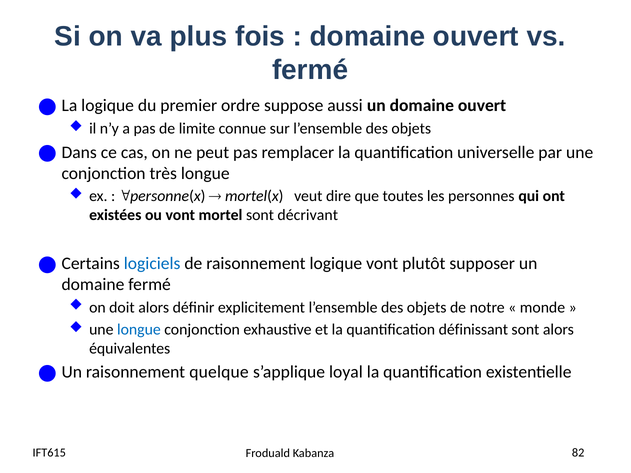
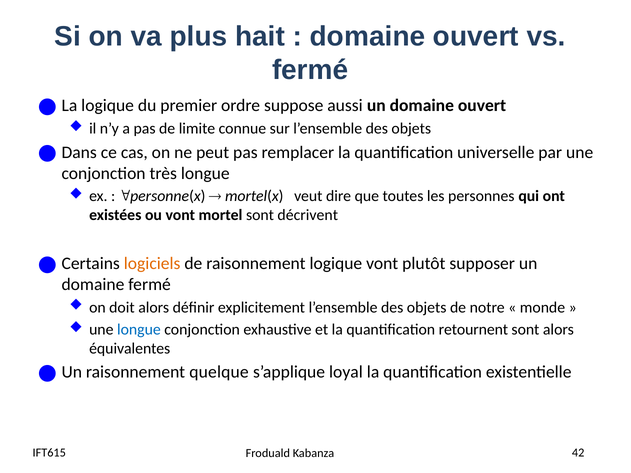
fois: fois -> hait
décrivant: décrivant -> décrivent
logiciels colour: blue -> orange
définissant: définissant -> retournent
82: 82 -> 42
